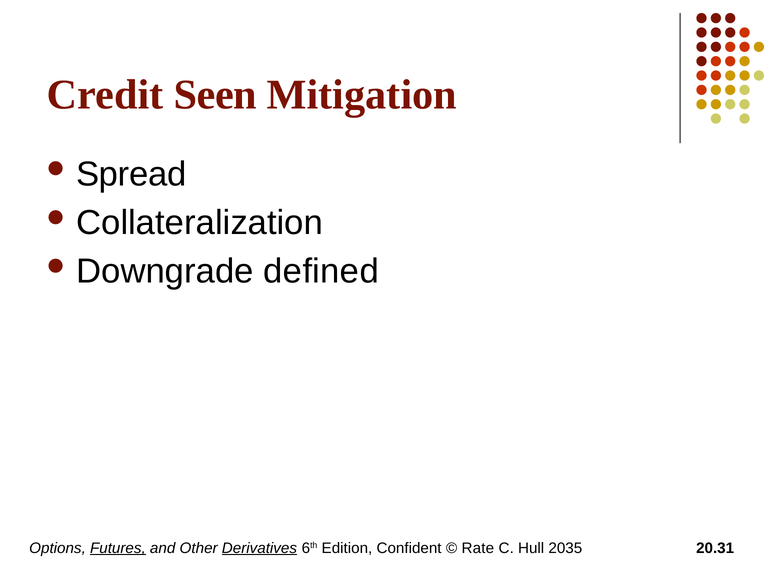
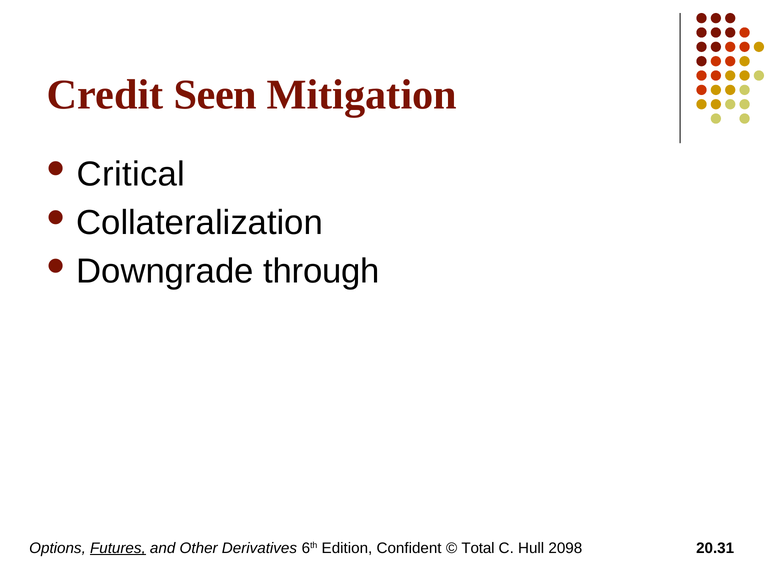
Spread: Spread -> Critical
defined: defined -> through
Derivatives underline: present -> none
Rate: Rate -> Total
2035: 2035 -> 2098
